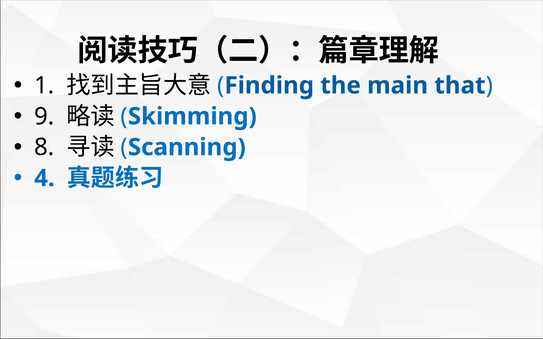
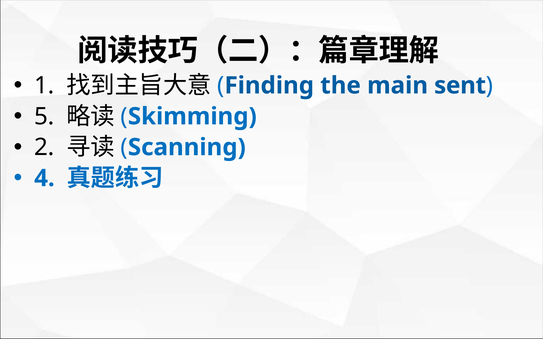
that: that -> sent
9: 9 -> 5
8: 8 -> 2
